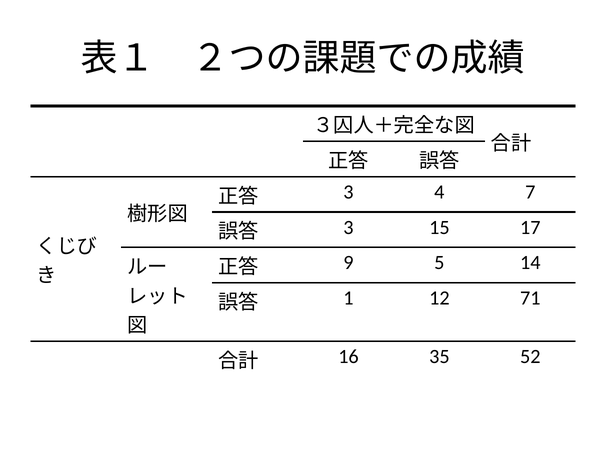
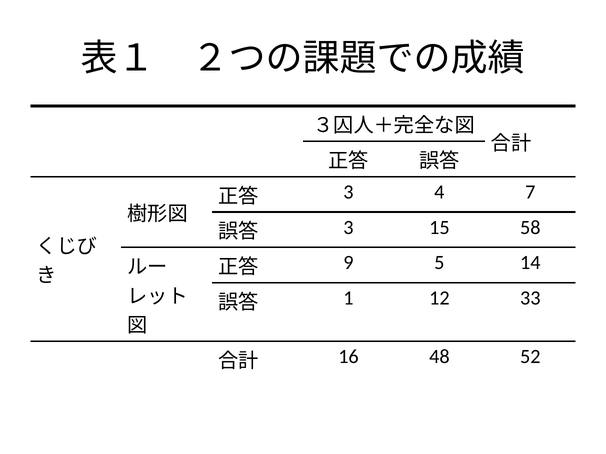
17: 17 -> 58
71: 71 -> 33
35: 35 -> 48
